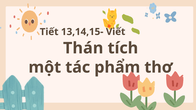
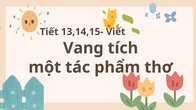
Thán: Thán -> Vang
